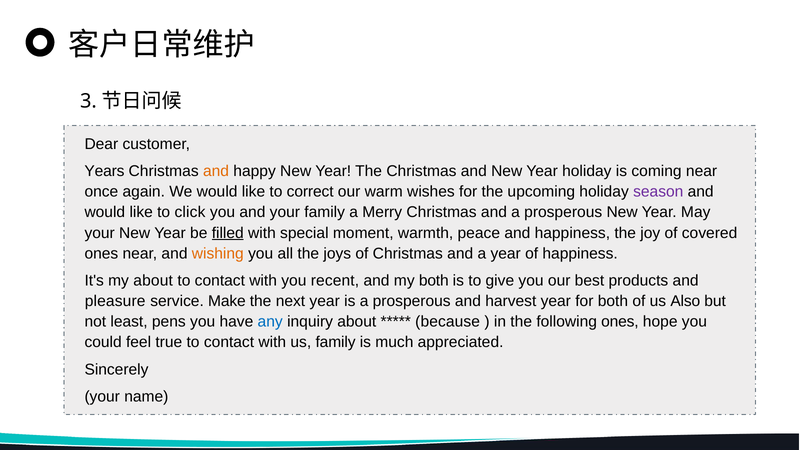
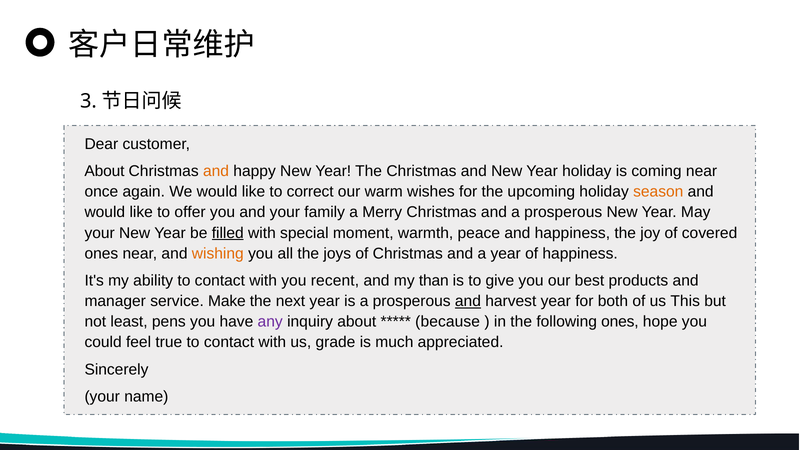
Years at (104, 171): Years -> About
season colour: purple -> orange
click: click -> offer
my about: about -> ability
my both: both -> than
pleasure: pleasure -> manager
and at (468, 301) underline: none -> present
Also: Also -> This
any colour: blue -> purple
us family: family -> grade
